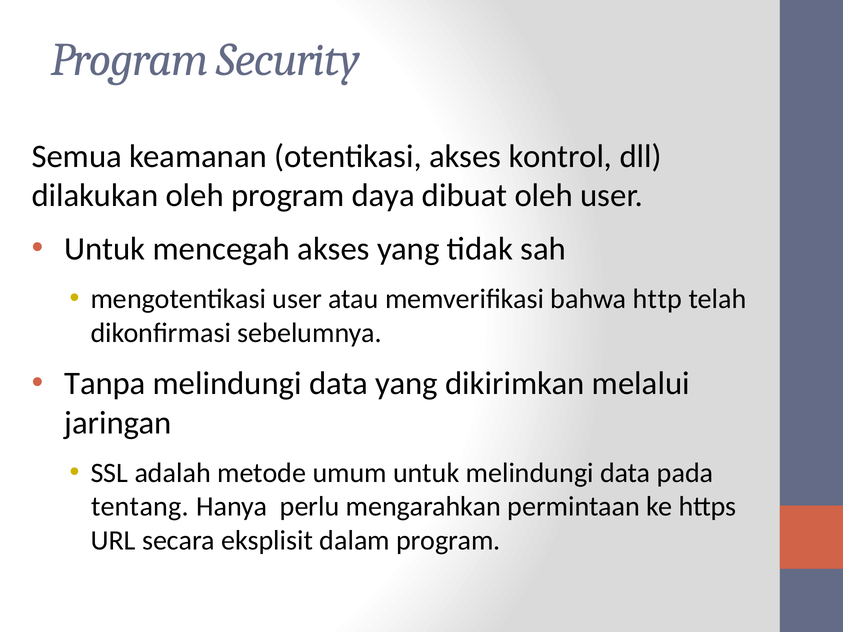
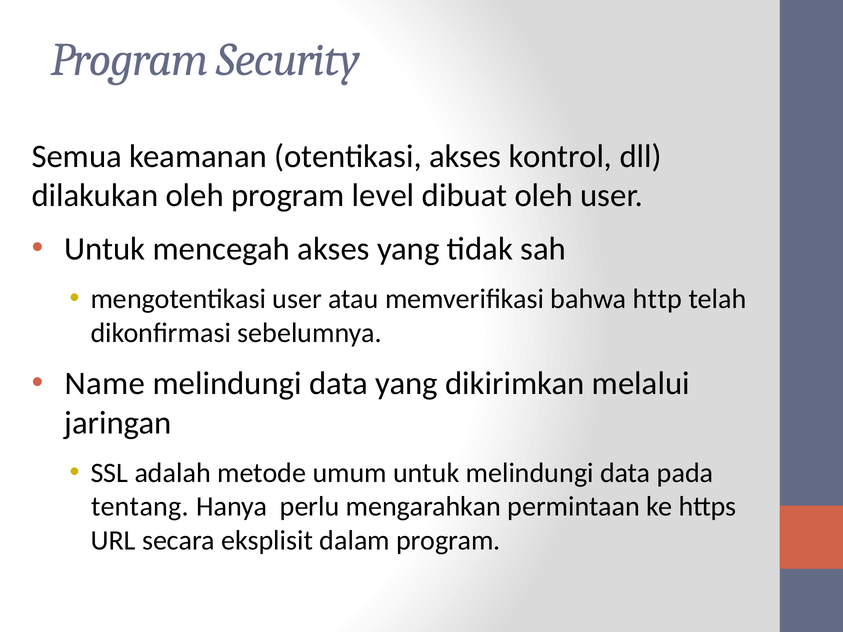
daya: daya -> level
Tanpa: Tanpa -> Name
